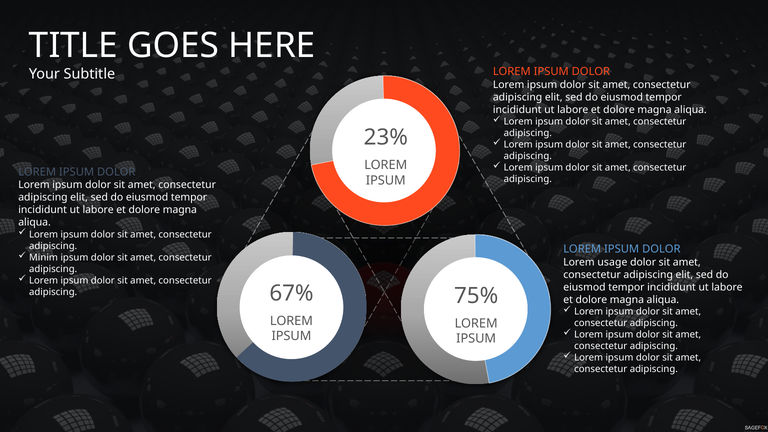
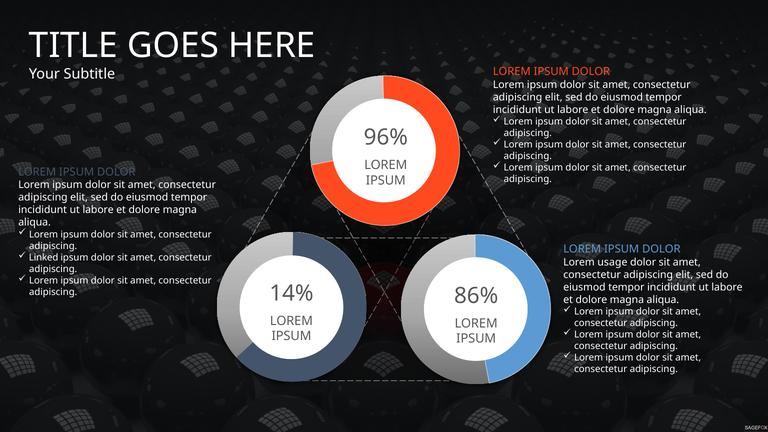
23%: 23% -> 96%
Minim: Minim -> Linked
67%: 67% -> 14%
75%: 75% -> 86%
